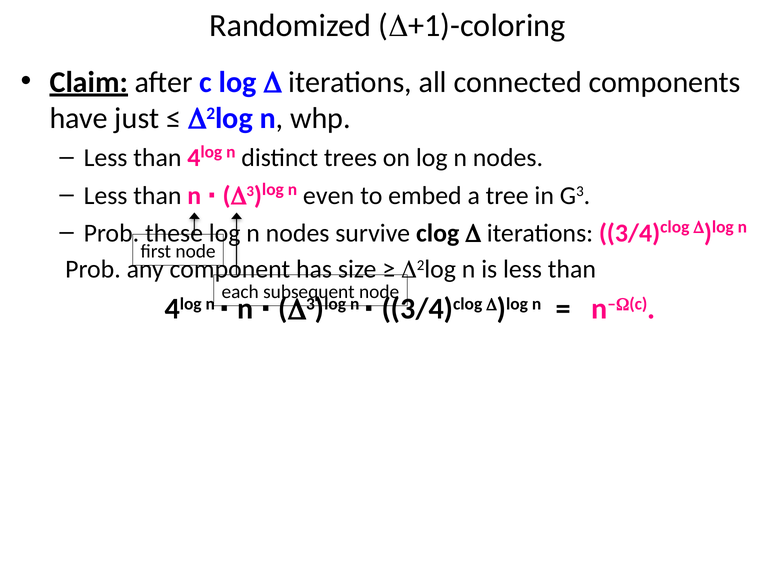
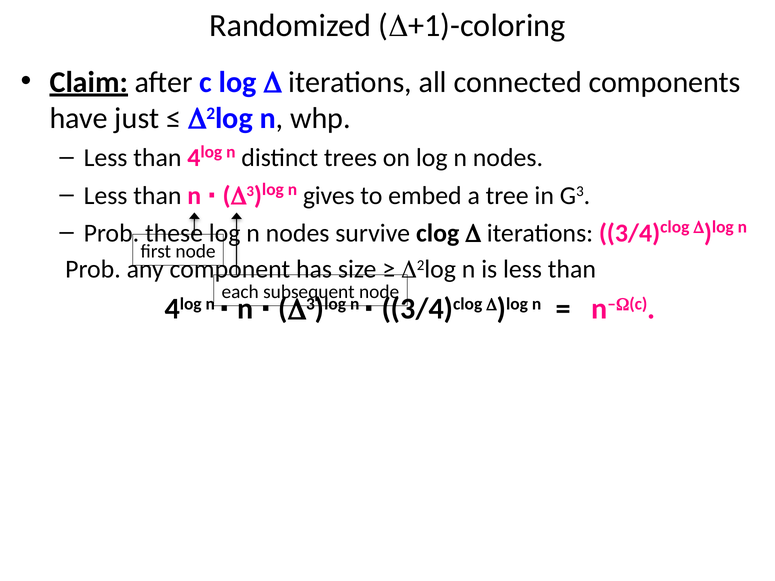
even: even -> gives
